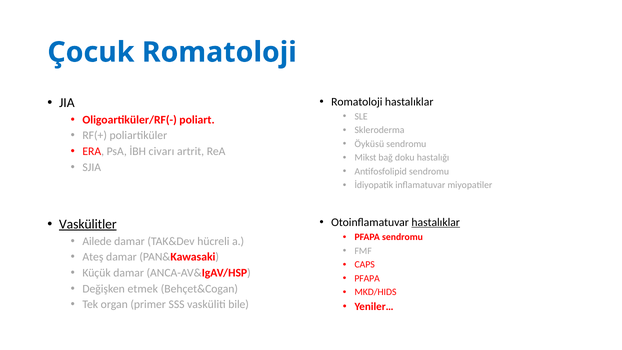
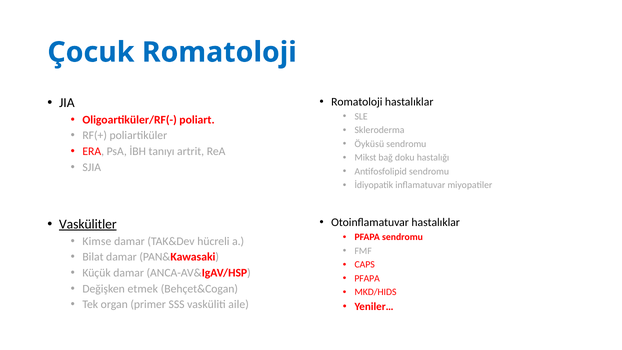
civarı: civarı -> tanıyı
hastalıklar at (436, 222) underline: present -> none
Ailede: Ailede -> Kimse
Ateş: Ateş -> Bilat
bile: bile -> aile
